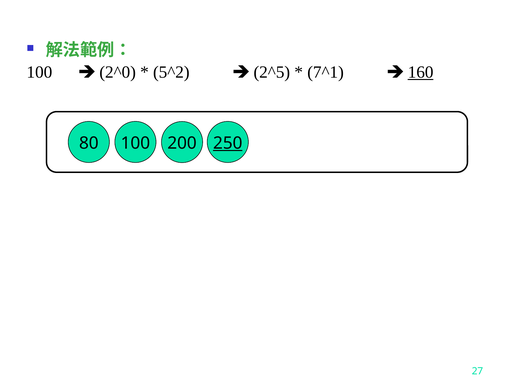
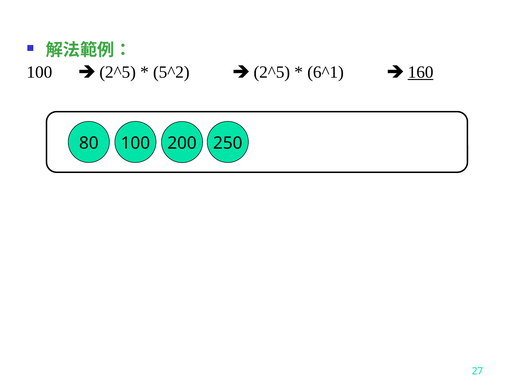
2^0 at (118, 72): 2^0 -> 2^5
7^1: 7^1 -> 6^1
250 underline: present -> none
